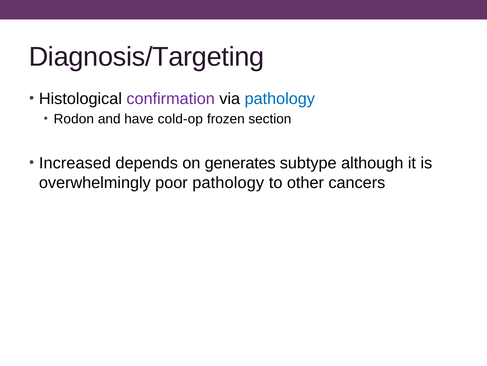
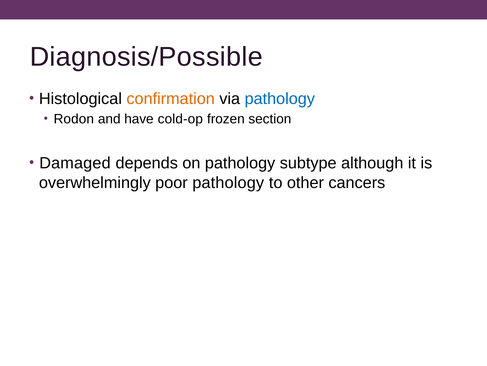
Diagnosis/Targeting: Diagnosis/Targeting -> Diagnosis/Possible
confirmation colour: purple -> orange
Increased: Increased -> Damaged
on generates: generates -> pathology
